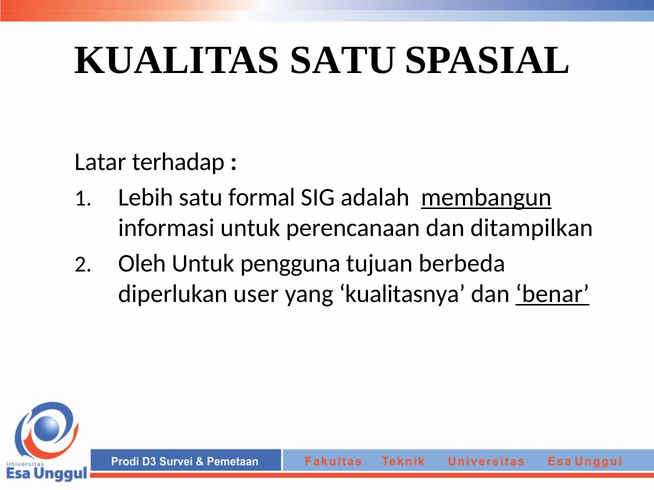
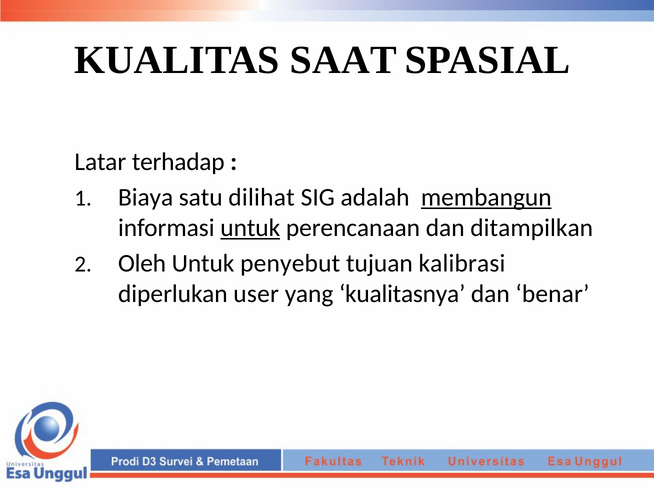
KUALITAS SATU: SATU -> SAAT
Lebih: Lebih -> Biaya
formal: formal -> dilihat
untuk at (250, 228) underline: none -> present
pengguna: pengguna -> penyebut
berbeda: berbeda -> kalibrasi
benar underline: present -> none
